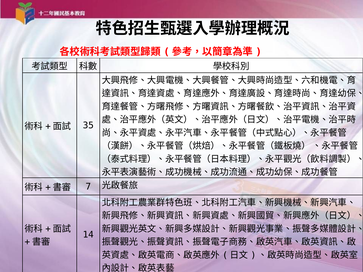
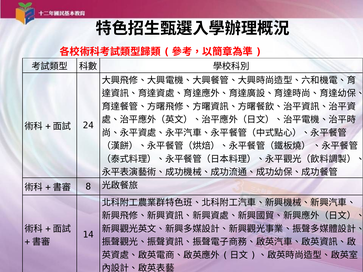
35: 35 -> 24
7: 7 -> 8
